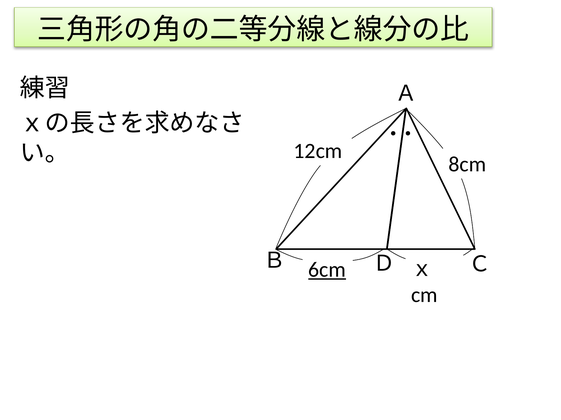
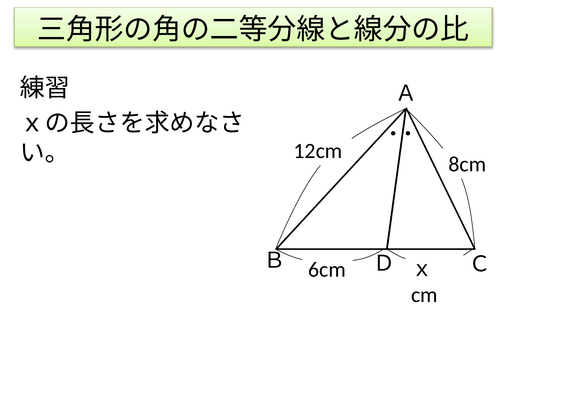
6cm underline: present -> none
